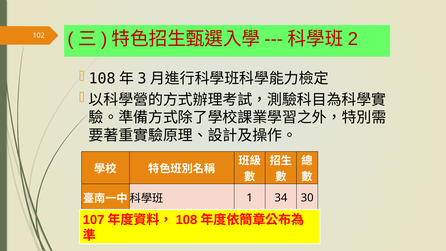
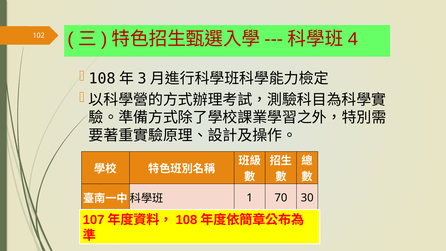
2: 2 -> 4
34: 34 -> 70
